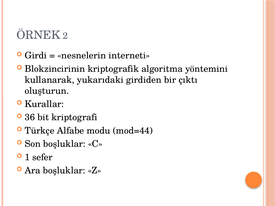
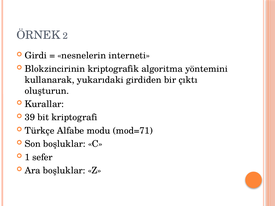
36: 36 -> 39
mod=44: mod=44 -> mod=71
